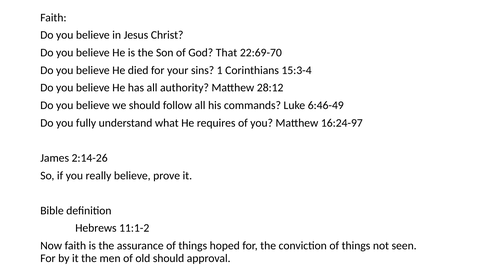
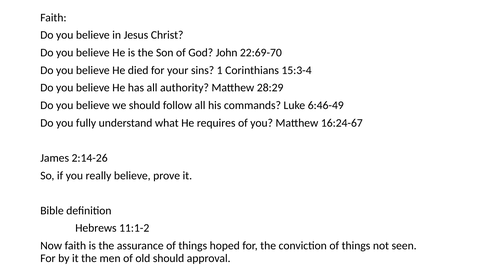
That: That -> John
28:12: 28:12 -> 28:29
16:24-97: 16:24-97 -> 16:24-67
